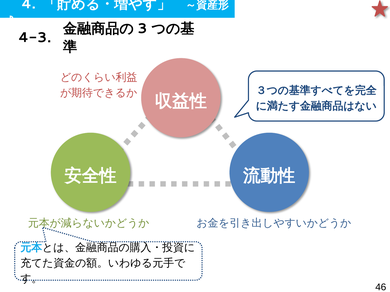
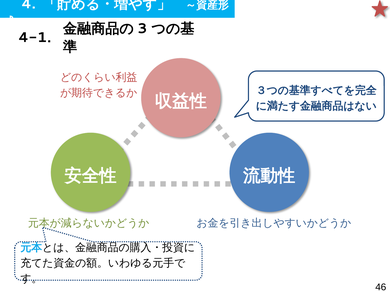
4-3: 4-3 -> 4-1
